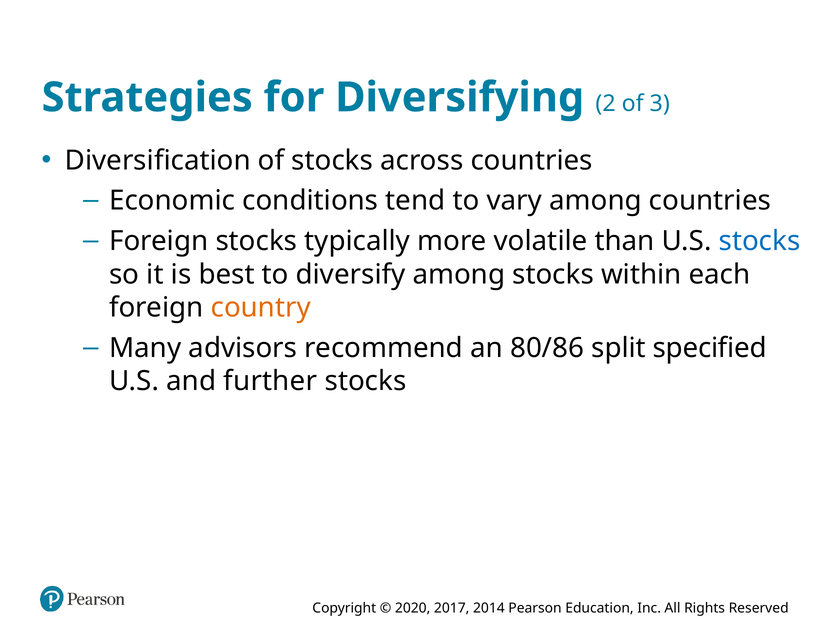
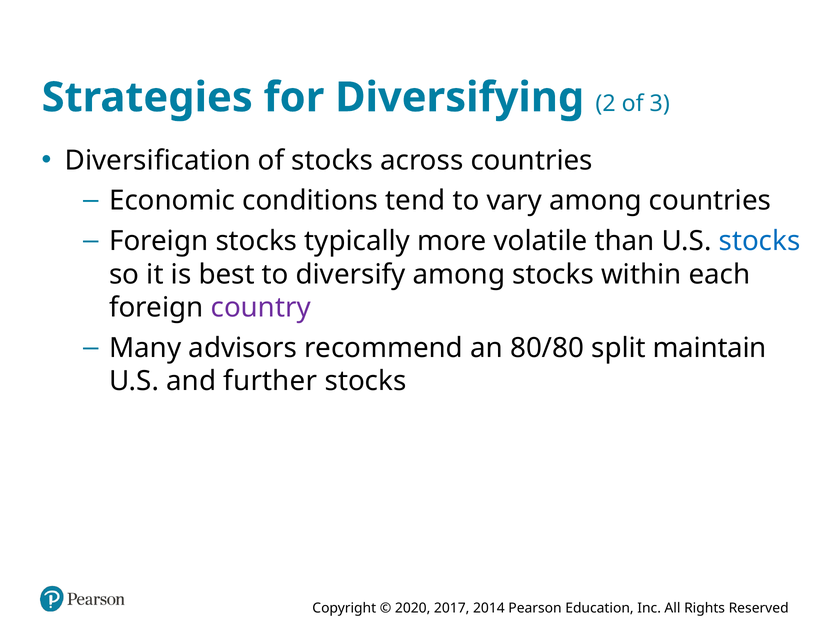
country colour: orange -> purple
80/86: 80/86 -> 80/80
specified: specified -> maintain
